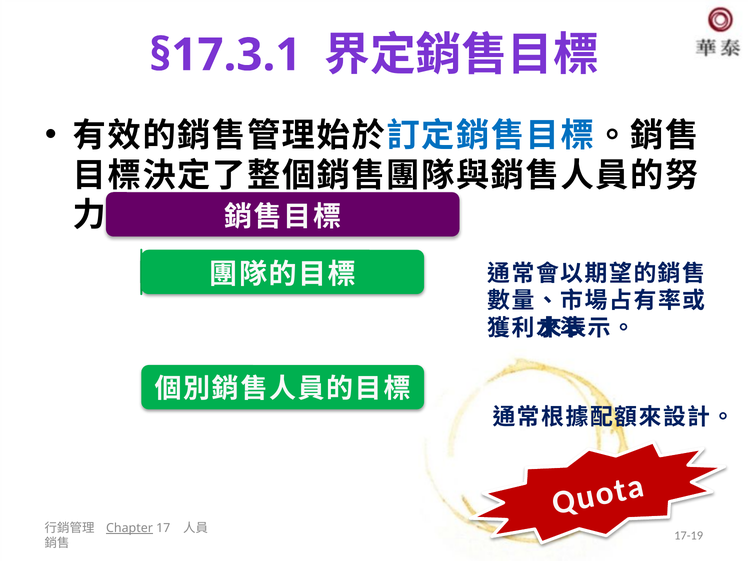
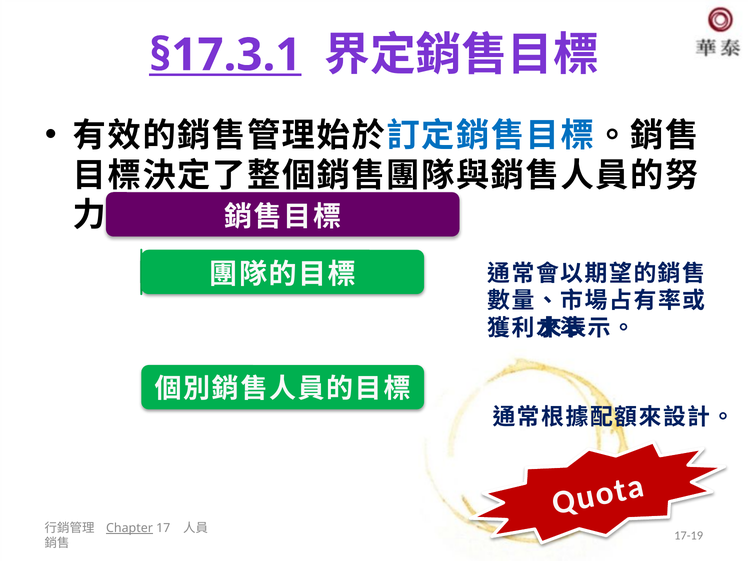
§17.3.1 underline: none -> present
